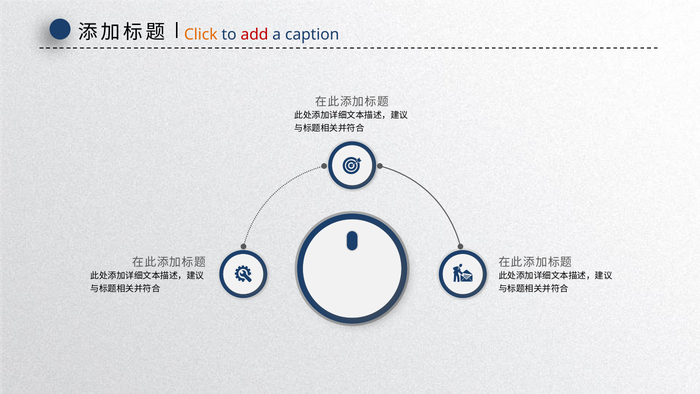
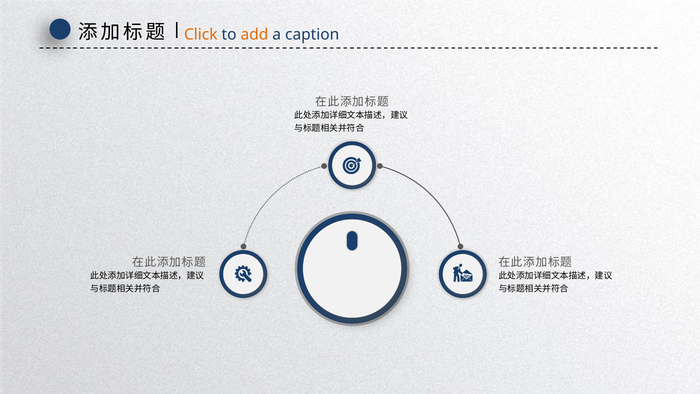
add colour: red -> orange
